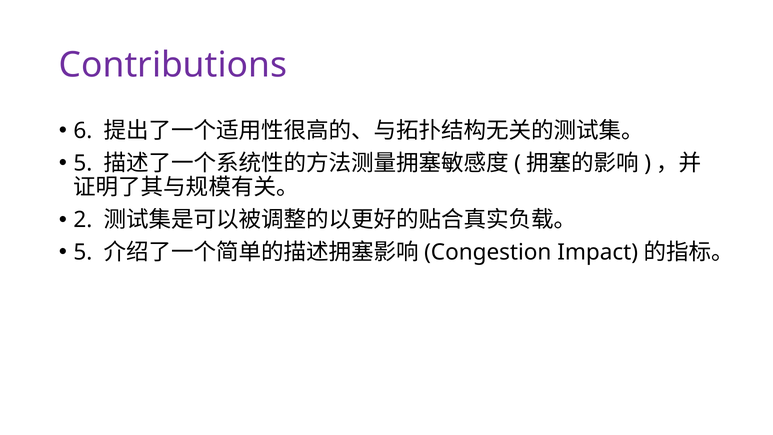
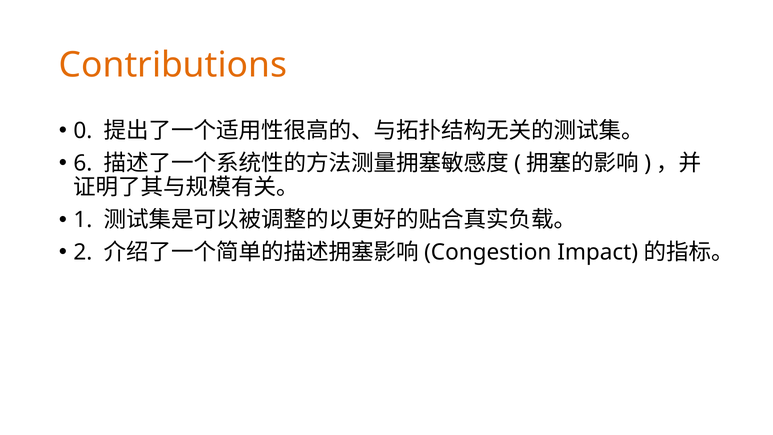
Contributions colour: purple -> orange
6: 6 -> 0
5 at (83, 163): 5 -> 6
2: 2 -> 1
5 at (83, 252): 5 -> 2
